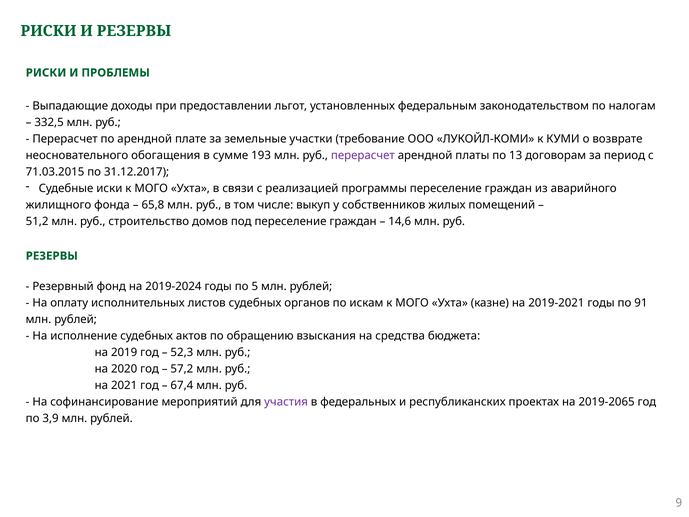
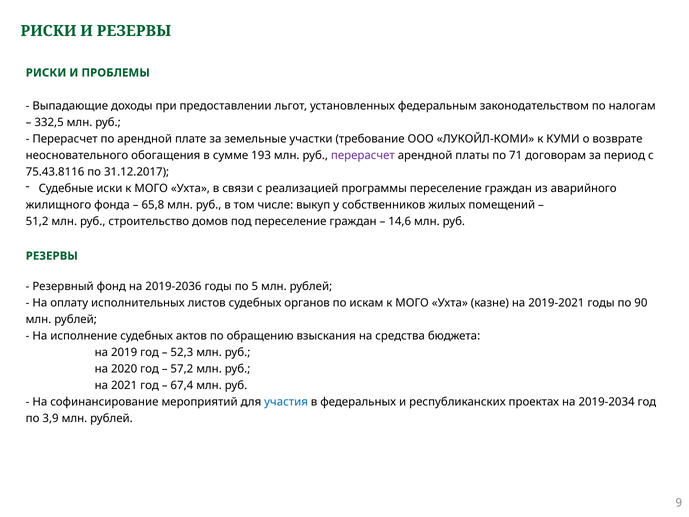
13: 13 -> 71
71.03.2015: 71.03.2015 -> 75.43.8116
2019-2024: 2019-2024 -> 2019-2036
91: 91 -> 90
участия colour: purple -> blue
2019-2065: 2019-2065 -> 2019-2034
